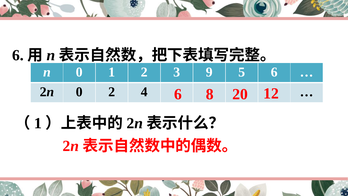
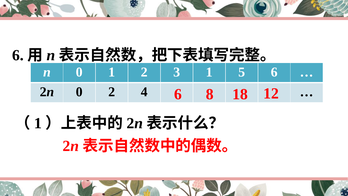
3 9: 9 -> 1
20: 20 -> 18
